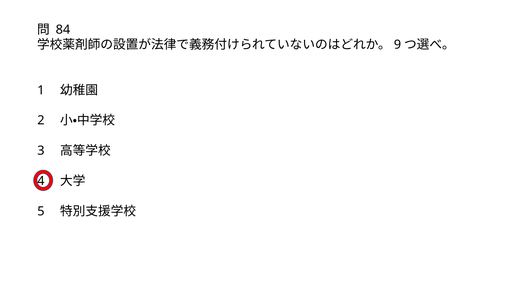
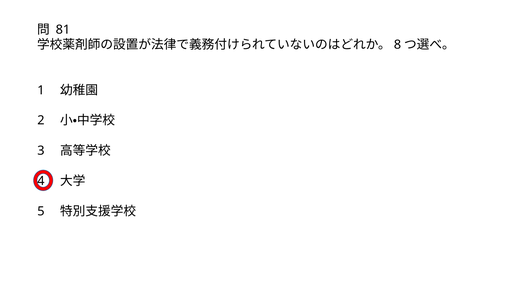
84: 84 -> 81
9: 9 -> 8
